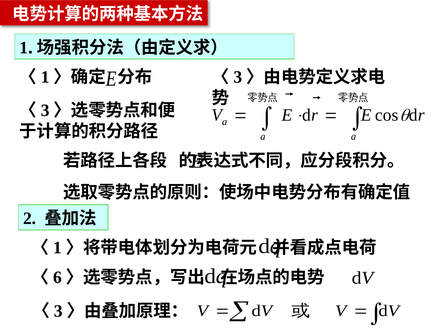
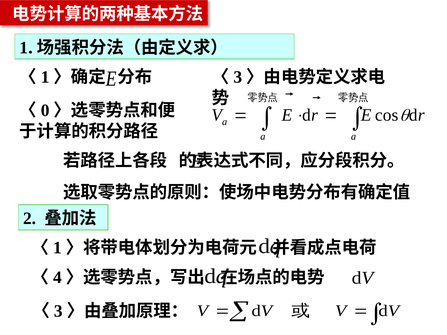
3 at (45, 111): 3 -> 0
6: 6 -> 4
